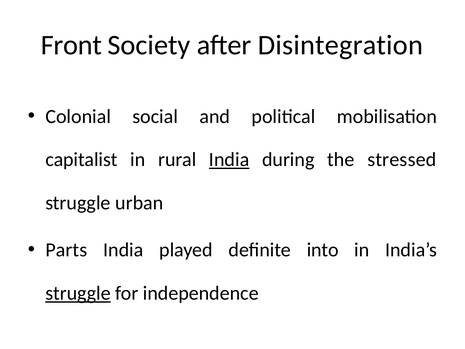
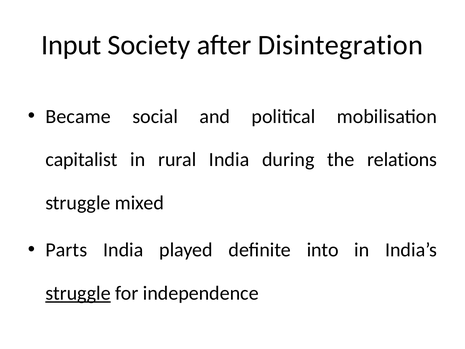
Front: Front -> Input
Colonial: Colonial -> Became
India at (229, 160) underline: present -> none
stressed: stressed -> relations
urban: urban -> mixed
